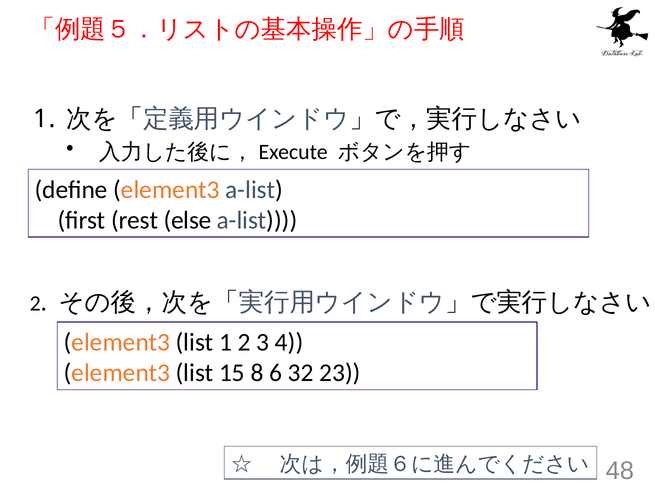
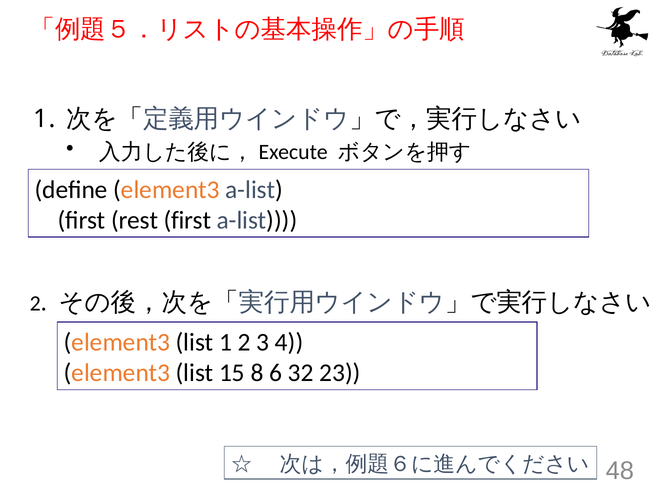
rest else: else -> first
